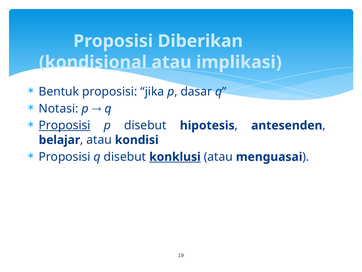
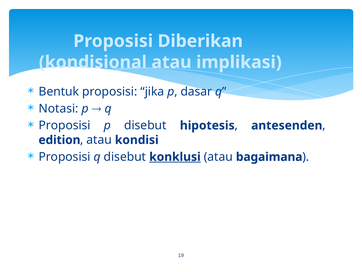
Proposisi at (65, 125) underline: present -> none
belajar: belajar -> edition
menguasai: menguasai -> bagaimana
